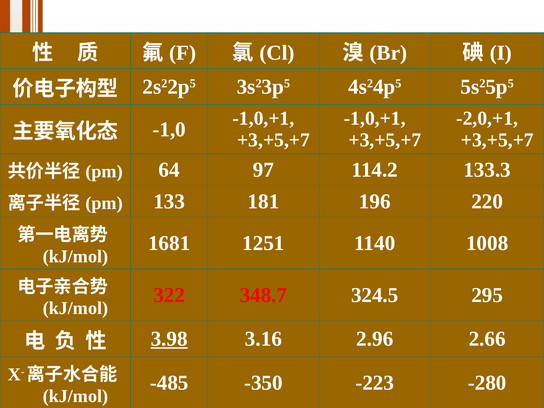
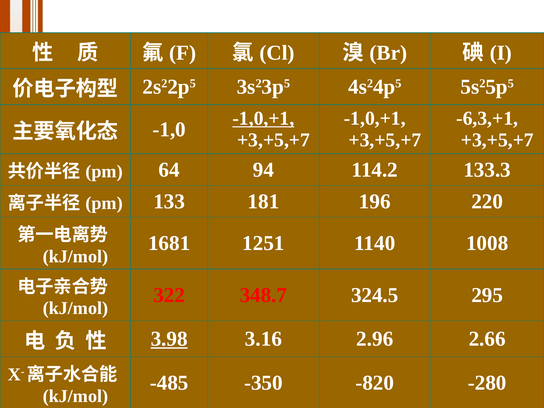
-1,0,+1 at (263, 118) underline: none -> present
-2,0,+1: -2,0,+1 -> -6,3,+1
97: 97 -> 94
-223: -223 -> -820
